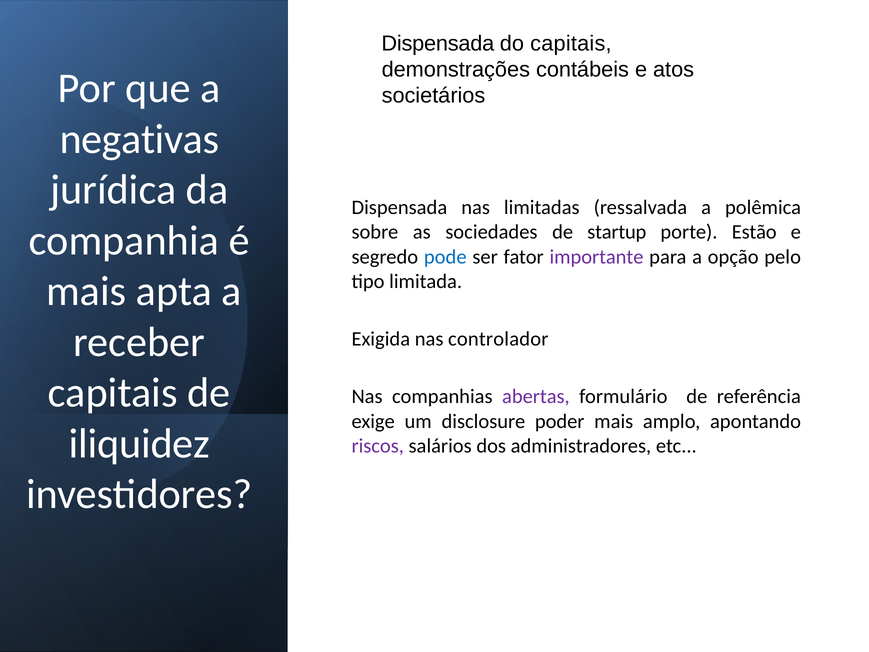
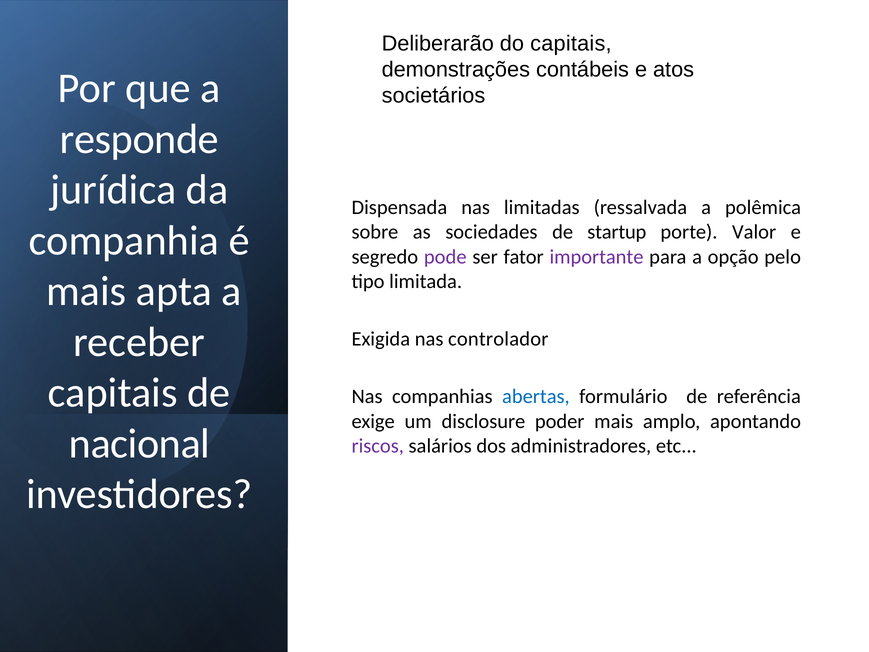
Dispensada at (438, 44): Dispensada -> Deliberarão
negativas: negativas -> responde
Estão: Estão -> Valor
pode colour: blue -> purple
abertas colour: purple -> blue
iliquidez: iliquidez -> nacional
